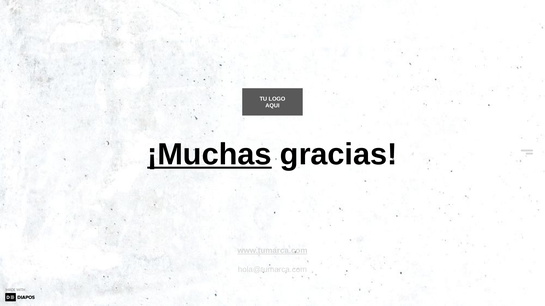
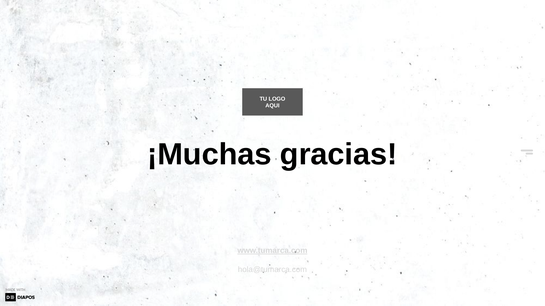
¡Muchas underline: present -> none
